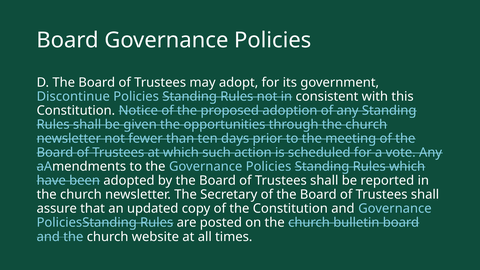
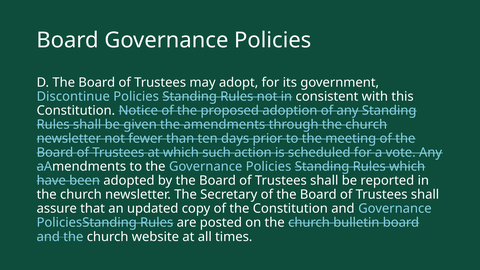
opportunities: opportunities -> amendments
